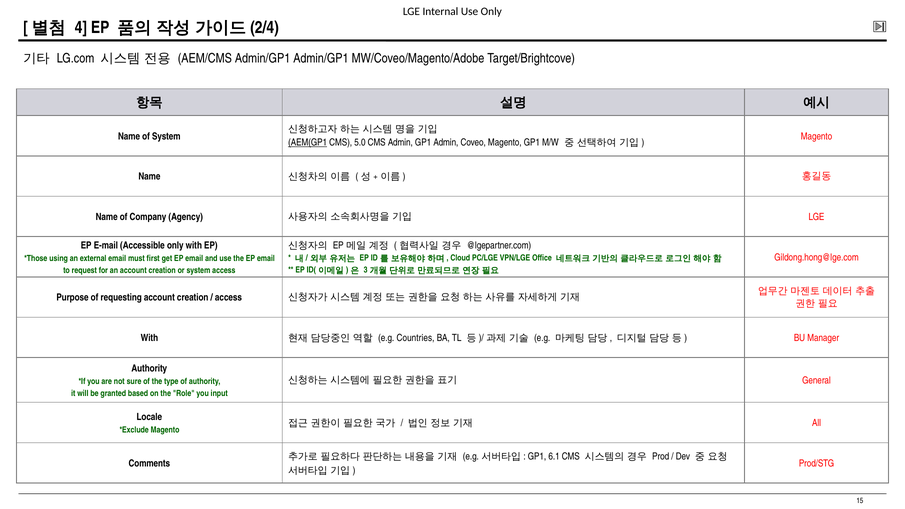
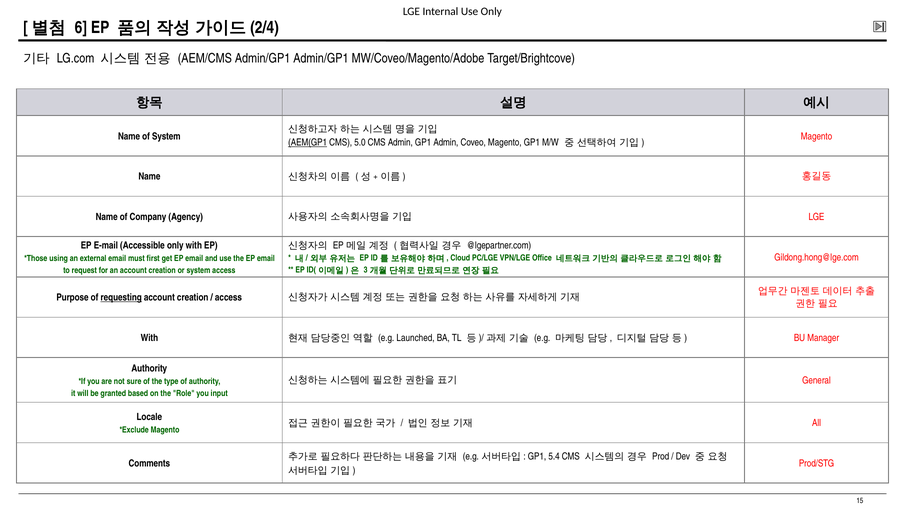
4: 4 -> 6
requesting underline: none -> present
Countries: Countries -> Launched
6.1: 6.1 -> 5.4
